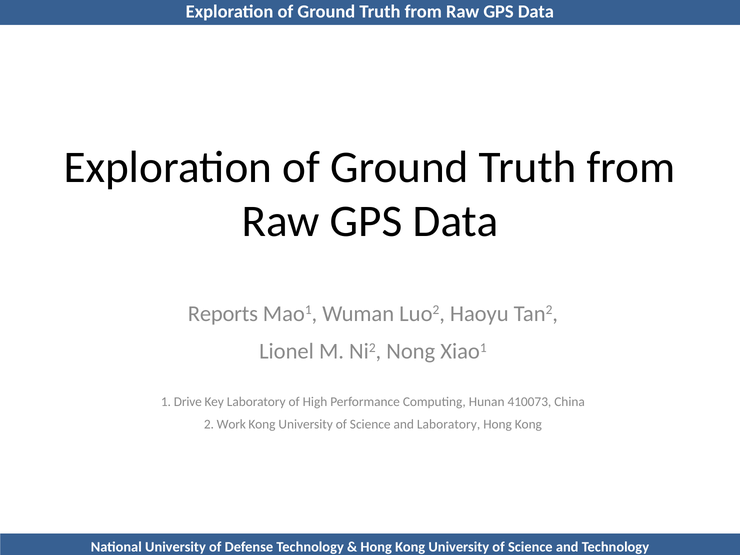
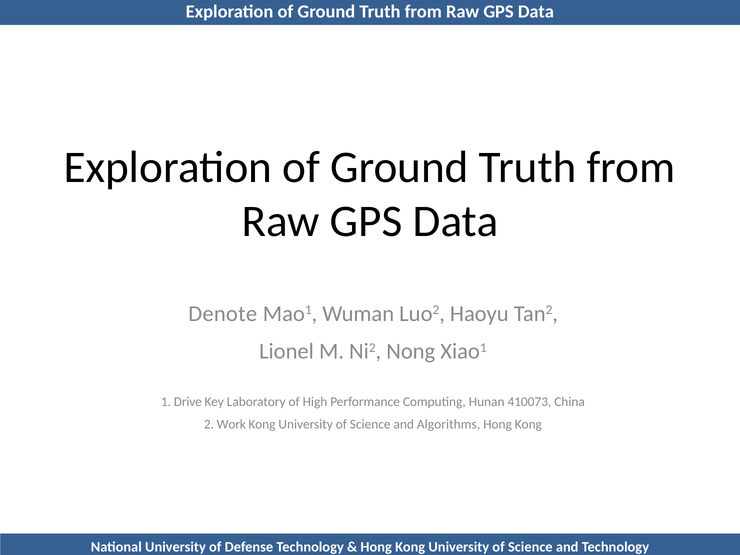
Reports: Reports -> Denote
and Laboratory: Laboratory -> Algorithms
